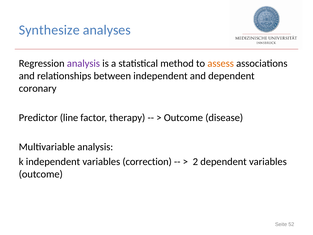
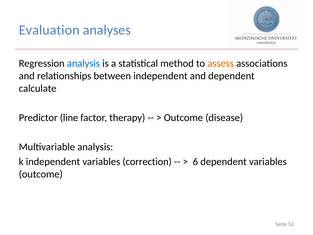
Synthesize: Synthesize -> Evaluation
analysis at (83, 63) colour: purple -> blue
coronary: coronary -> calculate
2: 2 -> 6
